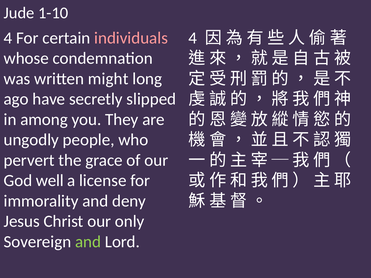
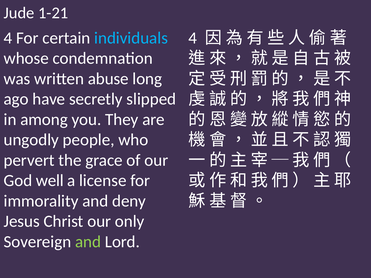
1-10: 1-10 -> 1-21
individuals colour: pink -> light blue
might: might -> abuse
